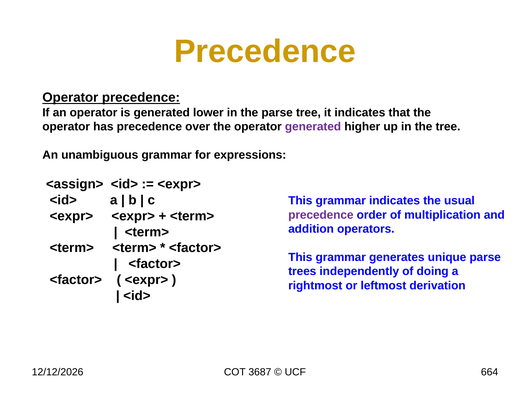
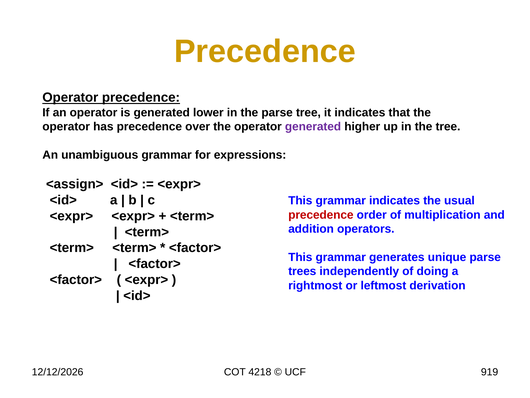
precedence at (321, 215) colour: purple -> red
3687: 3687 -> 4218
664: 664 -> 919
